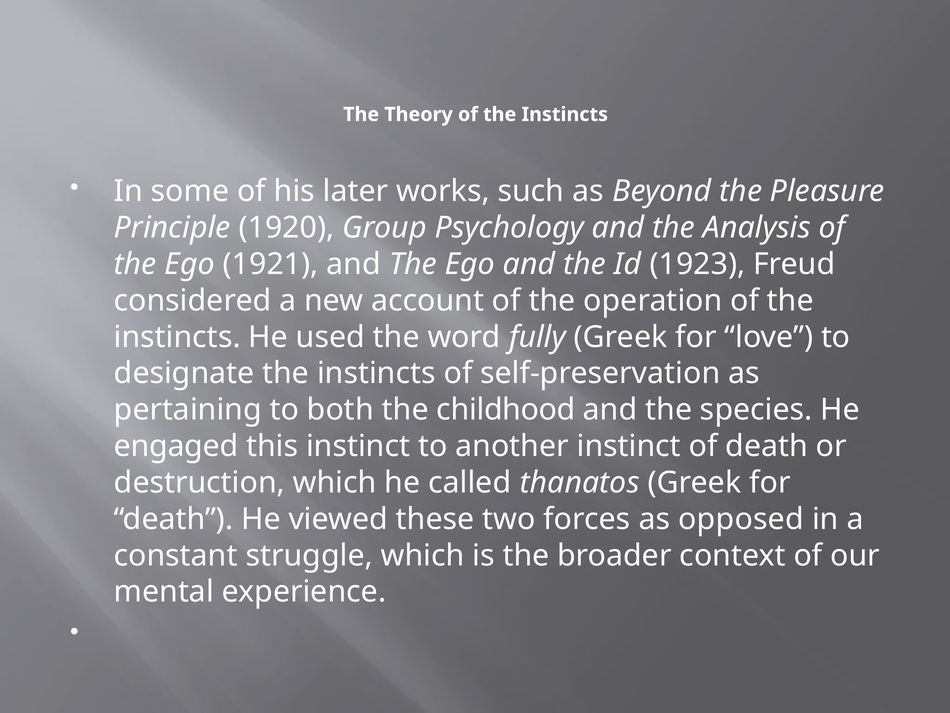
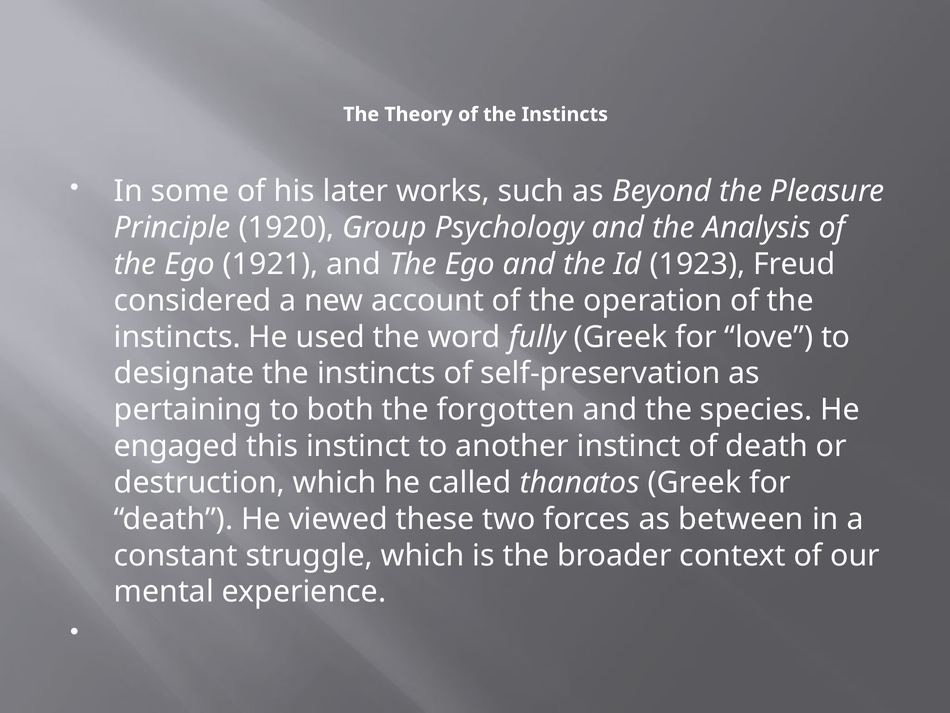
childhood: childhood -> forgotten
opposed: opposed -> between
